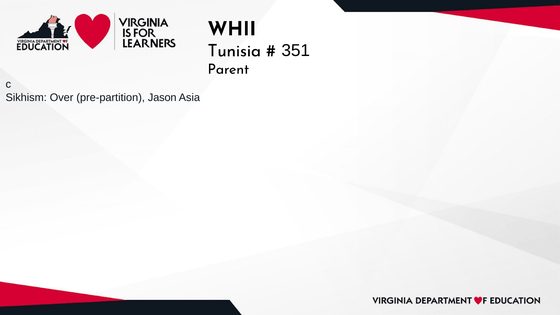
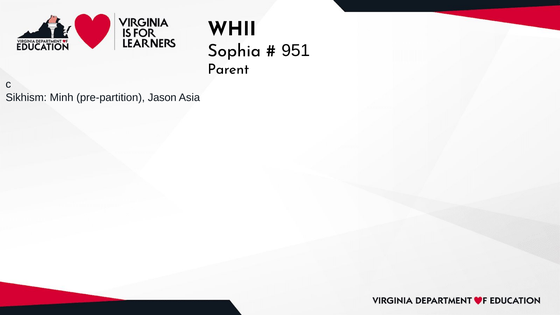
Tunisia: Tunisia -> Sophia
351: 351 -> 951
Over: Over -> Minh
